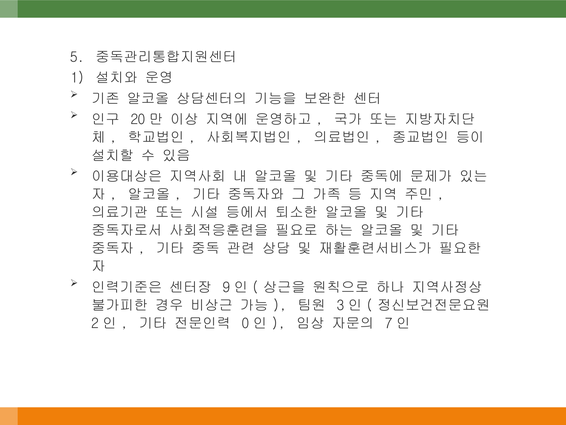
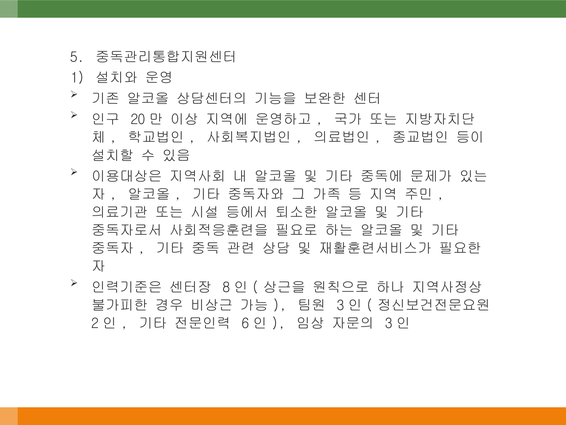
9: 9 -> 8
0: 0 -> 6
7 at (389, 323): 7 -> 3
